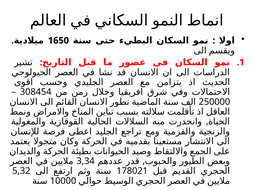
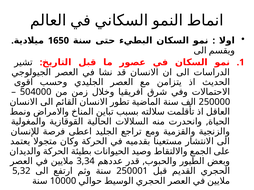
308454: 308454 -> 504000
178021: 178021 -> 250001
